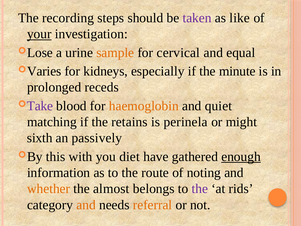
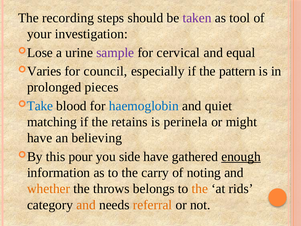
like: like -> tool
your underline: present -> none
sample colour: orange -> purple
kidneys: kidneys -> council
minute: minute -> pattern
receds: receds -> pieces
Take colour: purple -> blue
haemoglobin colour: orange -> blue
sixth at (40, 138): sixth -> have
passively: passively -> believing
with: with -> pour
diet: diet -> side
route: route -> carry
almost: almost -> throws
the at (200, 189) colour: purple -> orange
